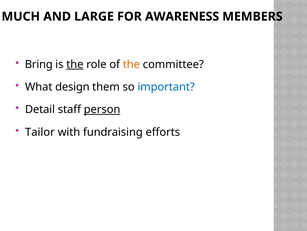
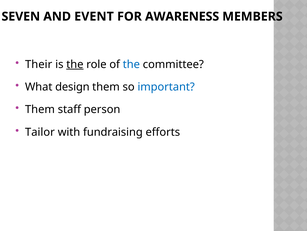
MUCH: MUCH -> SEVEN
LARGE: LARGE -> EVENT
Bring: Bring -> Their
the at (131, 64) colour: orange -> blue
Detail at (40, 109): Detail -> Them
person underline: present -> none
